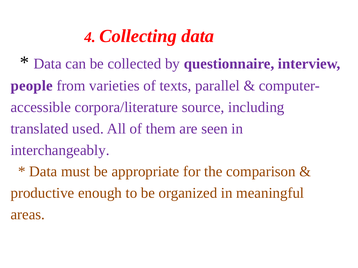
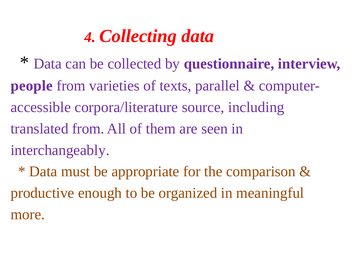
translated used: used -> from
areas: areas -> more
